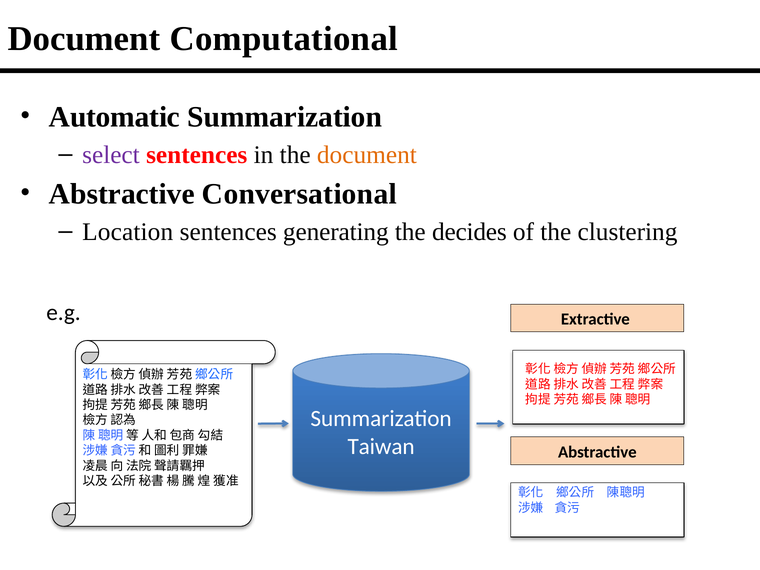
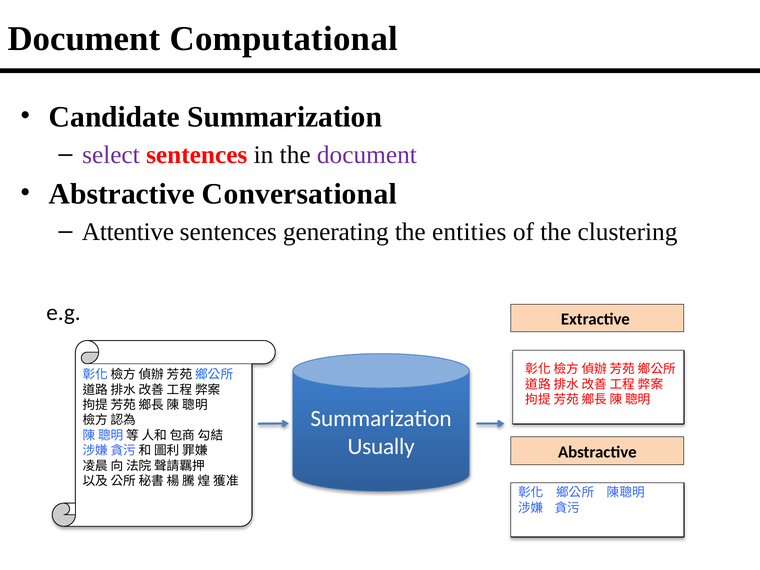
Automatic: Automatic -> Candidate
document at (367, 155) colour: orange -> purple
Location: Location -> Attentive
decides: decides -> entities
Taiwan: Taiwan -> Usually
